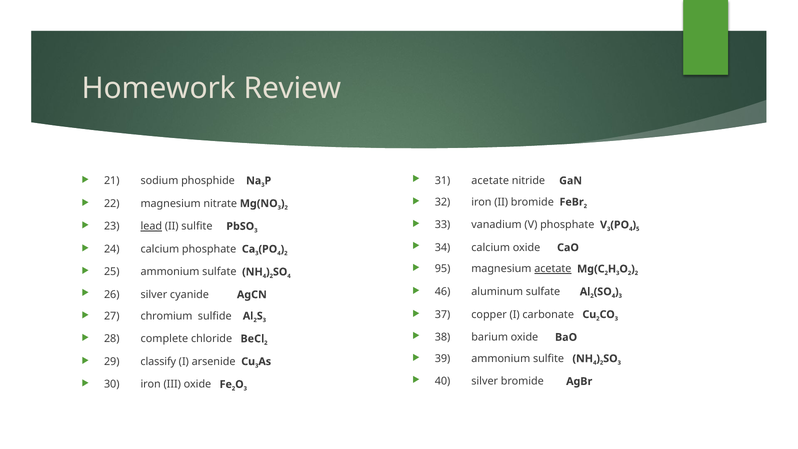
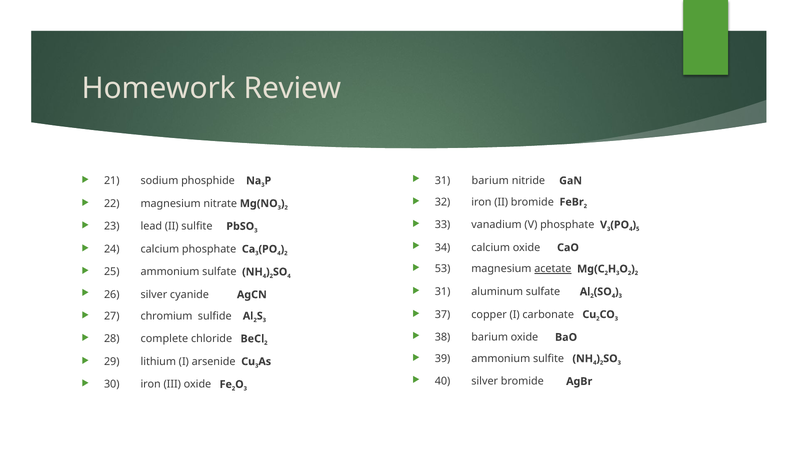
31 acetate: acetate -> barium
lead underline: present -> none
95: 95 -> 53
46 at (443, 292): 46 -> 31
classify: classify -> lithium
